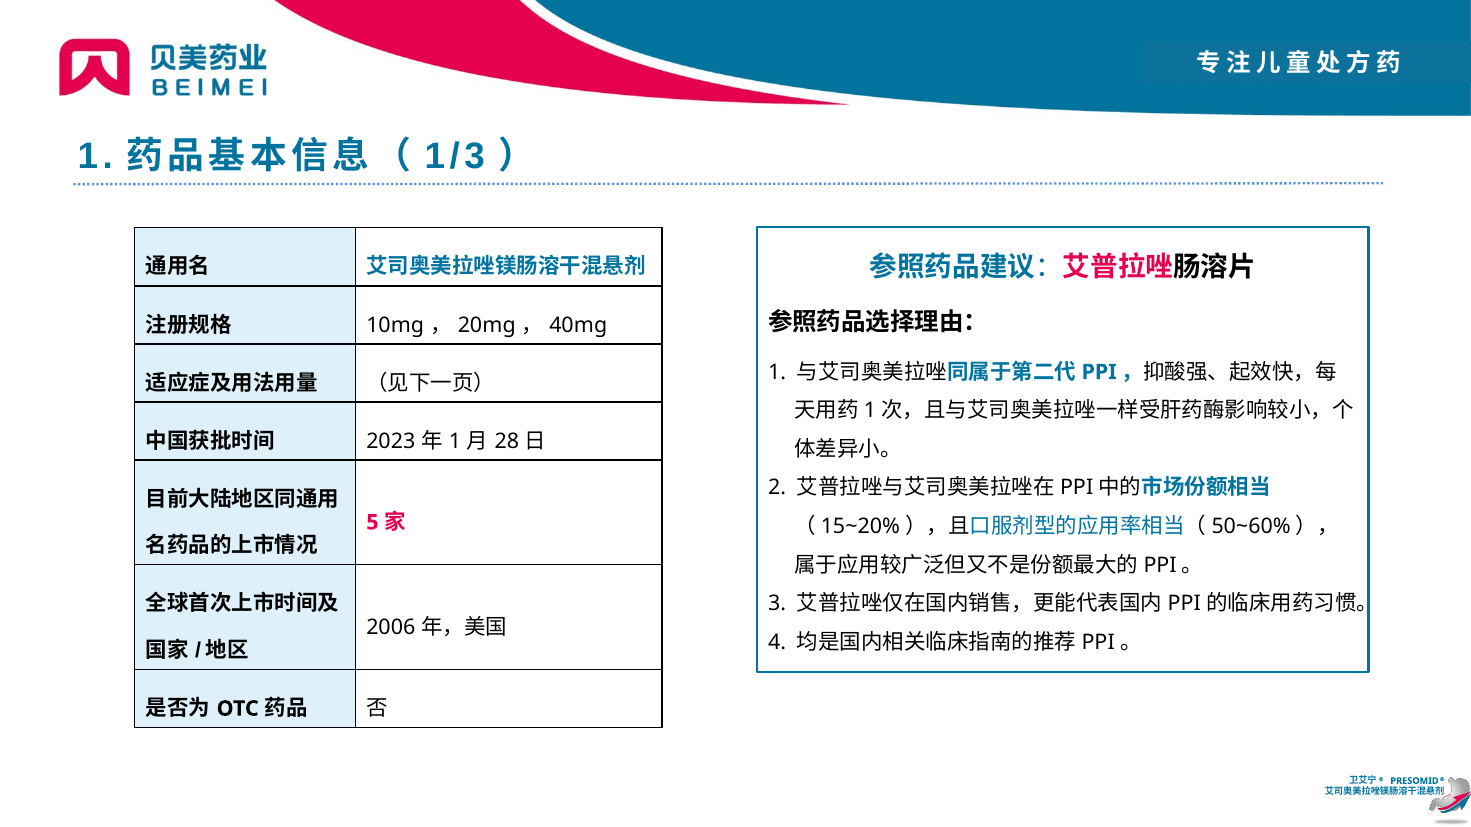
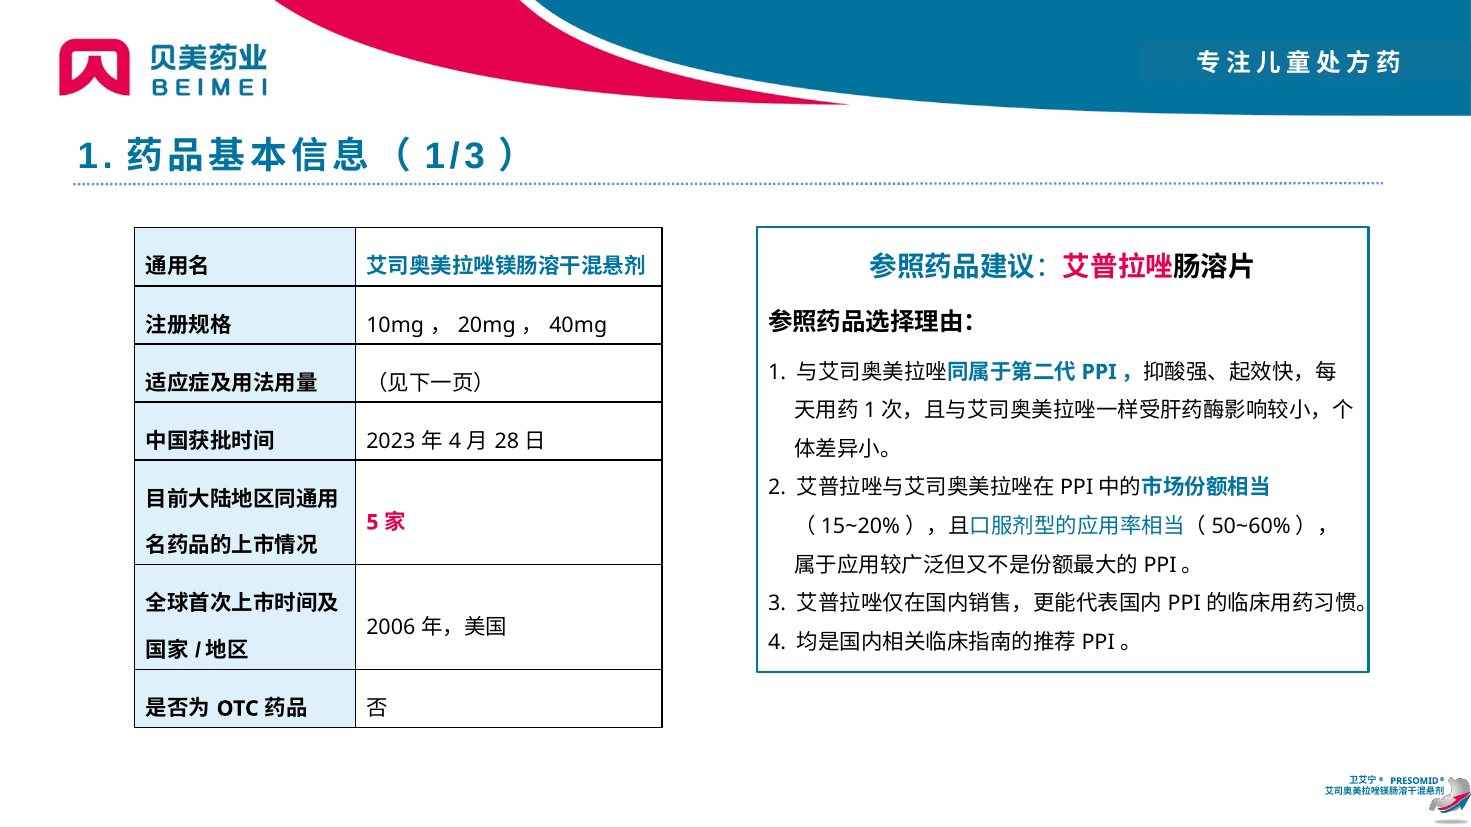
1 at (455, 441): 1 -> 4
